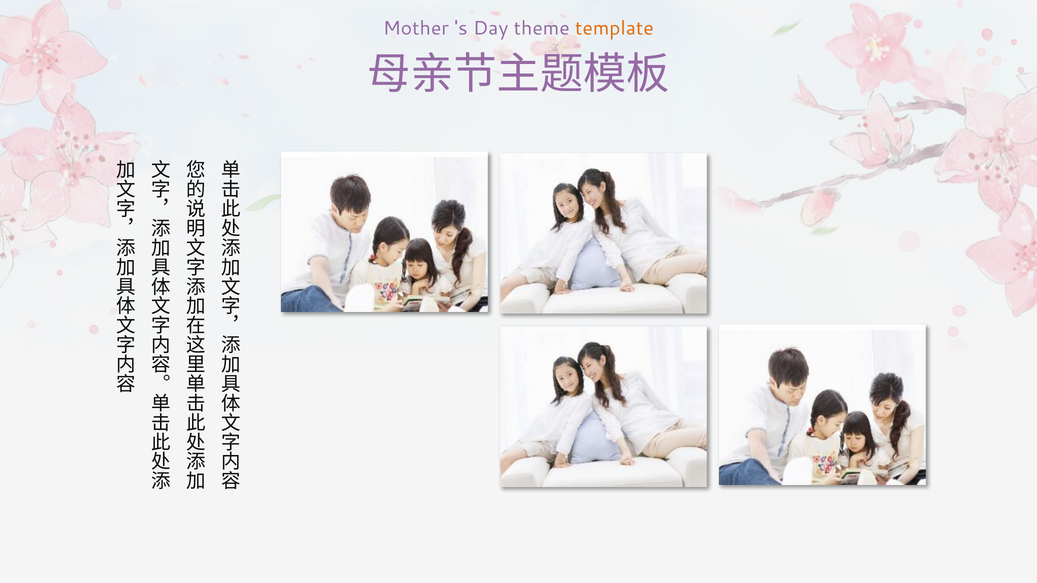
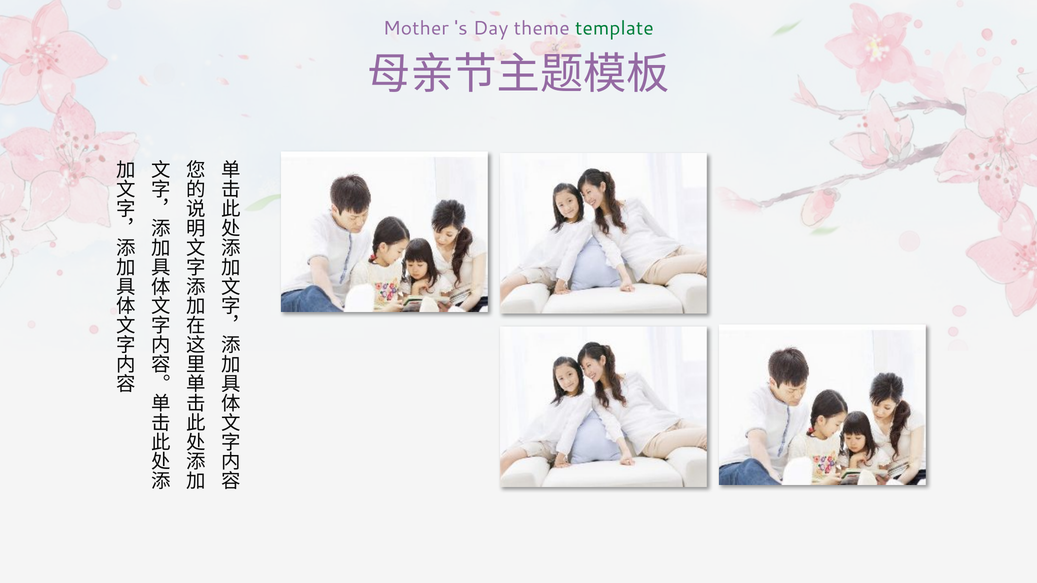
template colour: orange -> green
